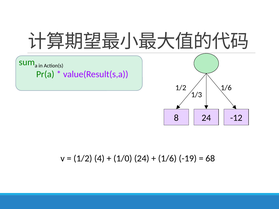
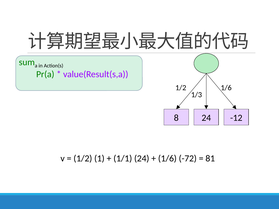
4: 4 -> 1
1/0: 1/0 -> 1/1
-19: -19 -> -72
68: 68 -> 81
